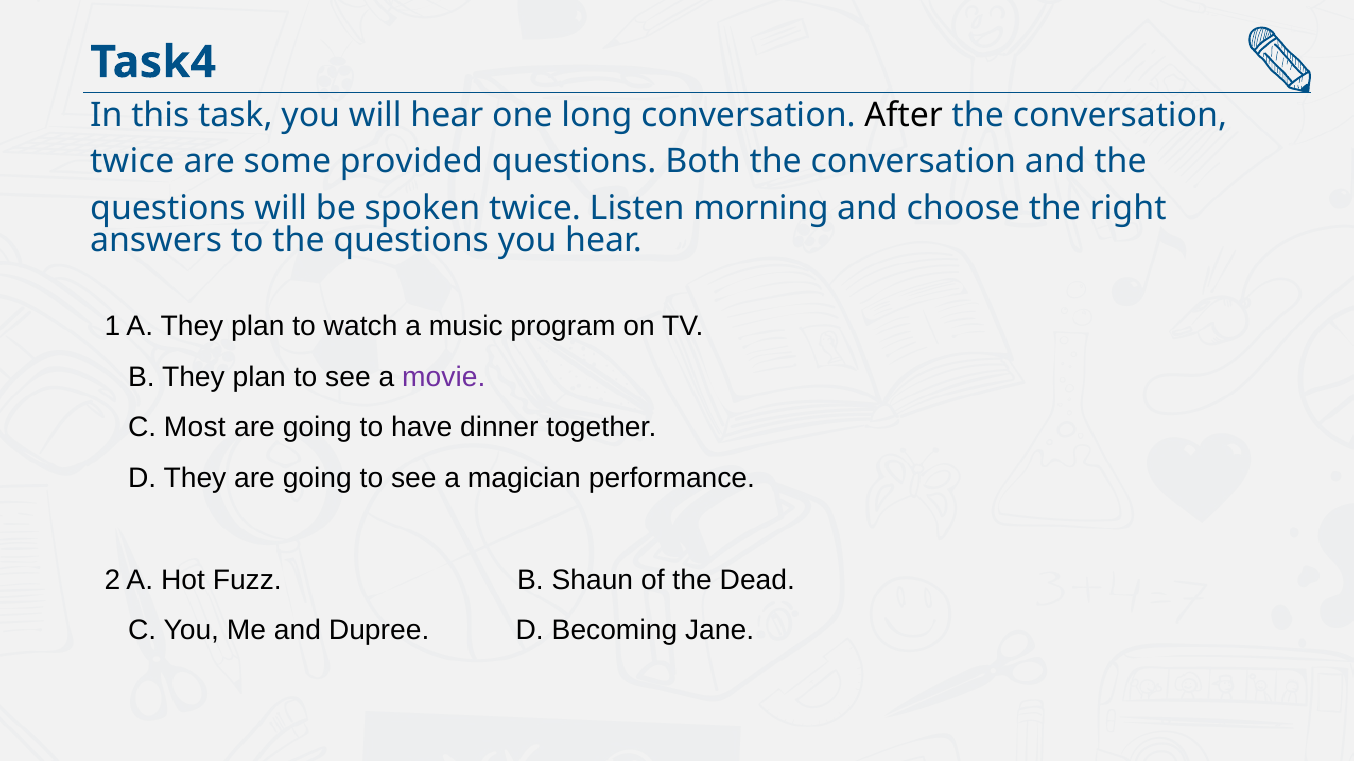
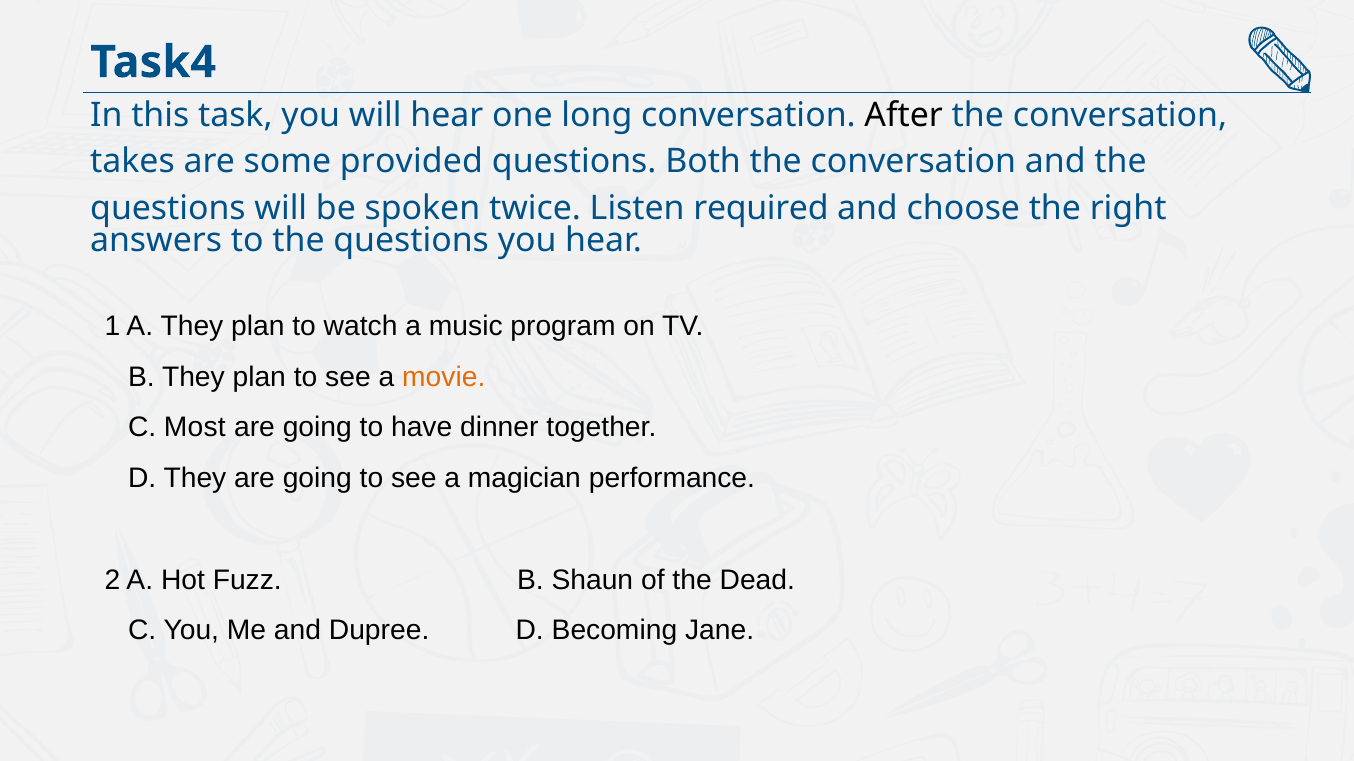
twice at (132, 162): twice -> takes
morning: morning -> required
movie colour: purple -> orange
